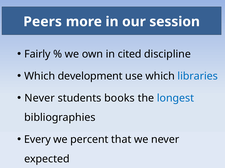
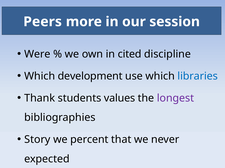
Fairly: Fairly -> Were
Never at (40, 99): Never -> Thank
books: books -> values
longest colour: blue -> purple
Every: Every -> Story
